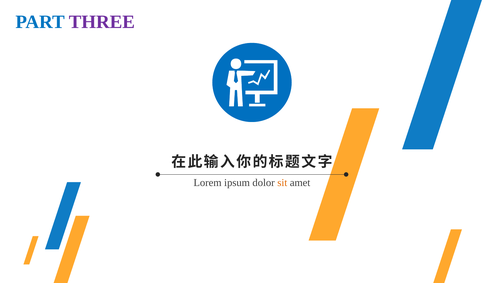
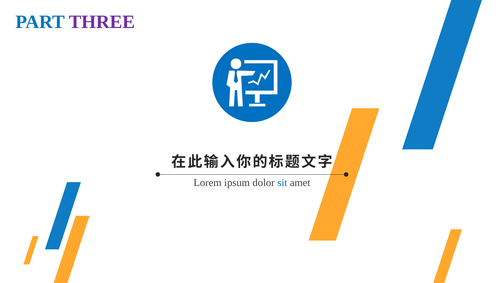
sit colour: orange -> blue
